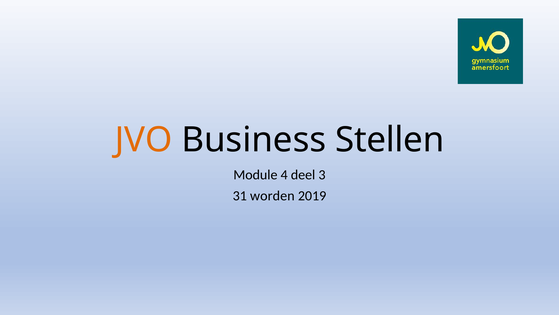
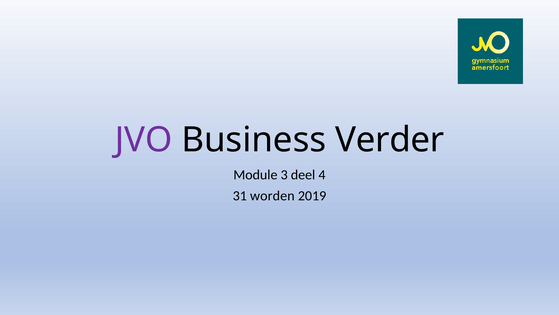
JVO colour: orange -> purple
Stellen: Stellen -> Verder
4: 4 -> 3
3: 3 -> 4
